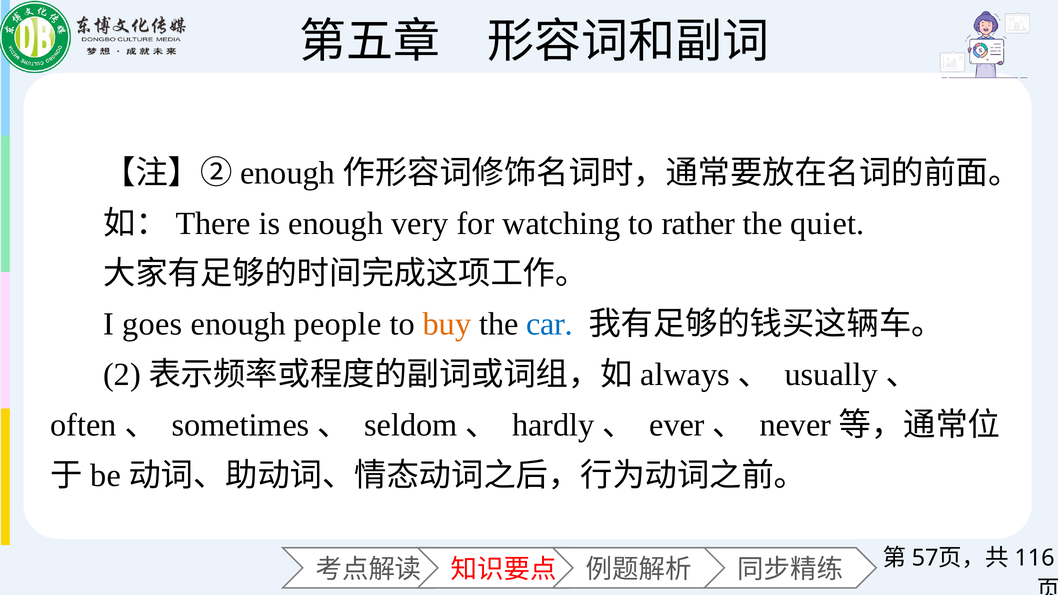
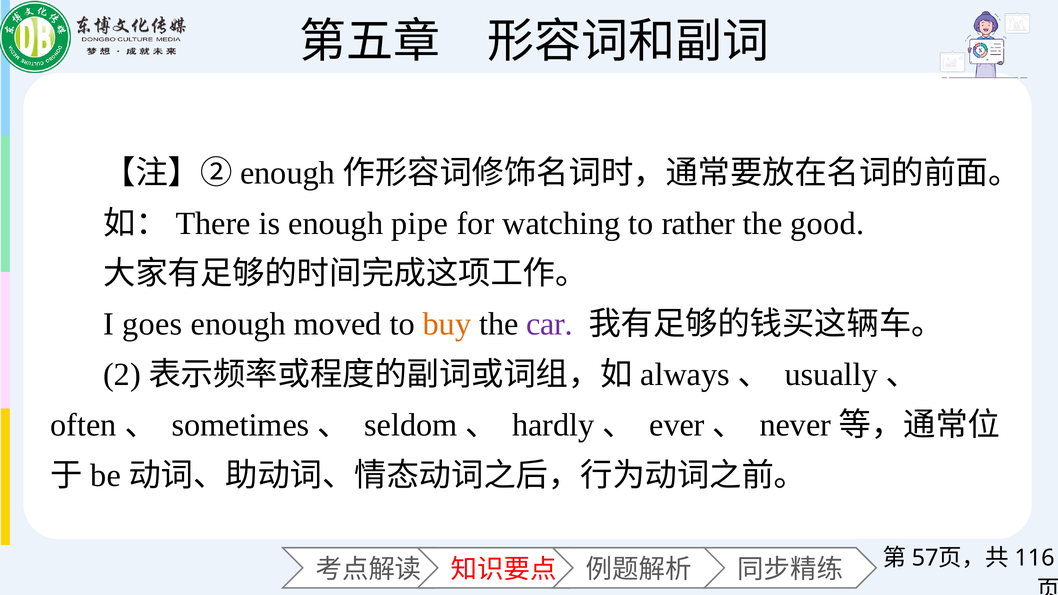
very: very -> pipe
quiet: quiet -> good
people: people -> moved
car colour: blue -> purple
